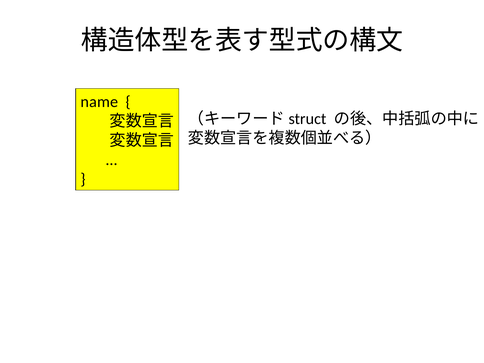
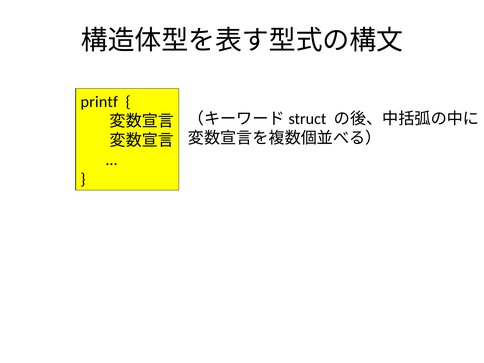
name: name -> printf
